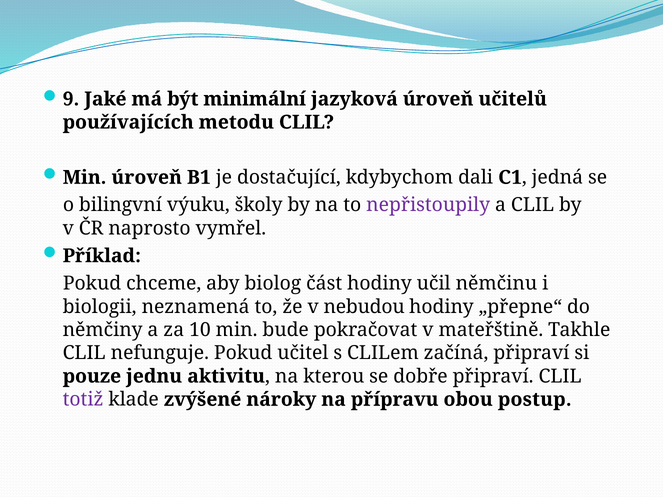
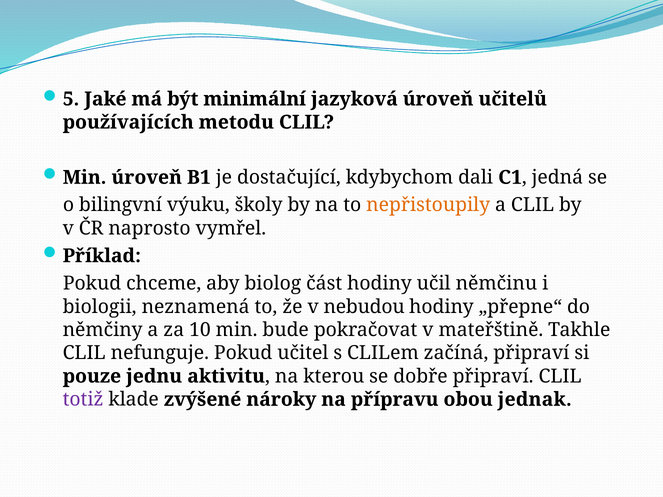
9: 9 -> 5
nepřistoupily colour: purple -> orange
postup: postup -> jednak
